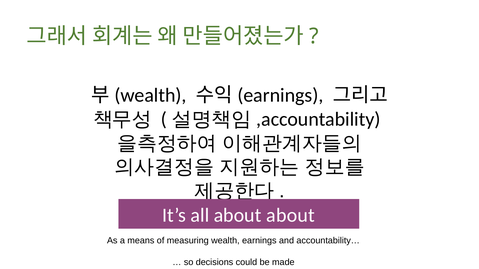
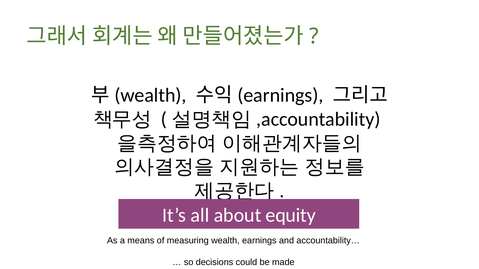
about about: about -> equity
